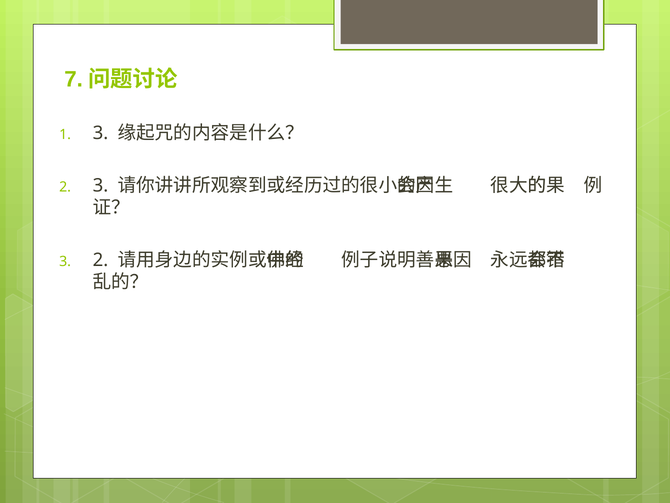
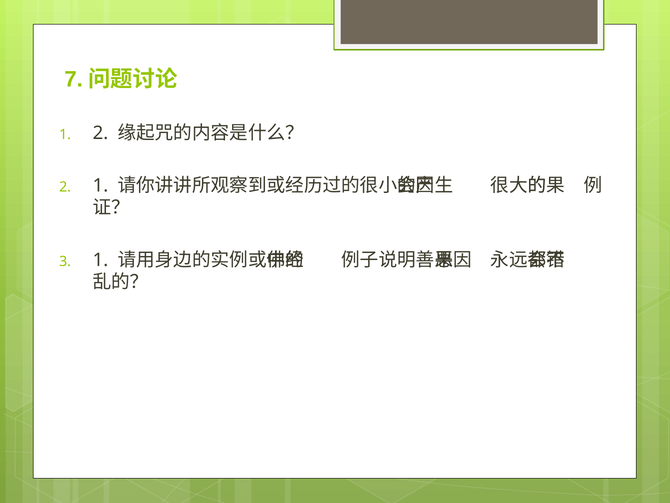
1 3: 3 -> 2
2 3: 3 -> 1
3 2: 2 -> 1
